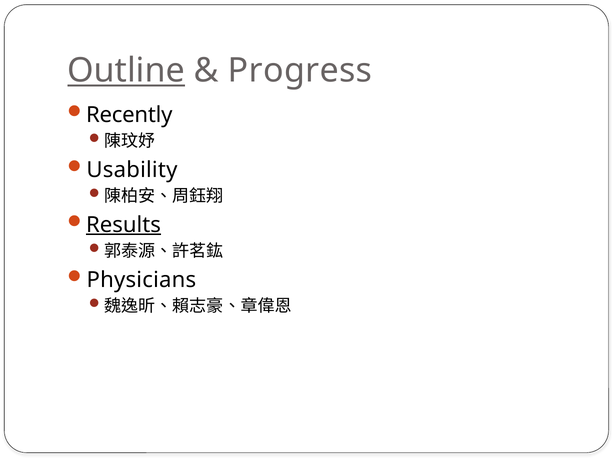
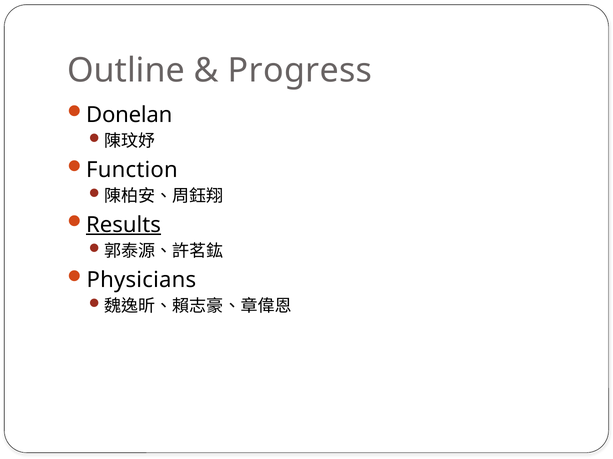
Outline underline: present -> none
Recently: Recently -> Donelan
Usability: Usability -> Function
